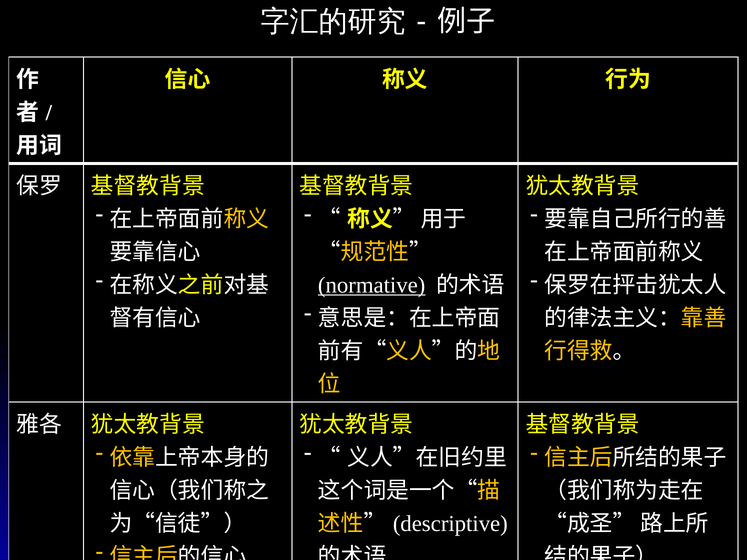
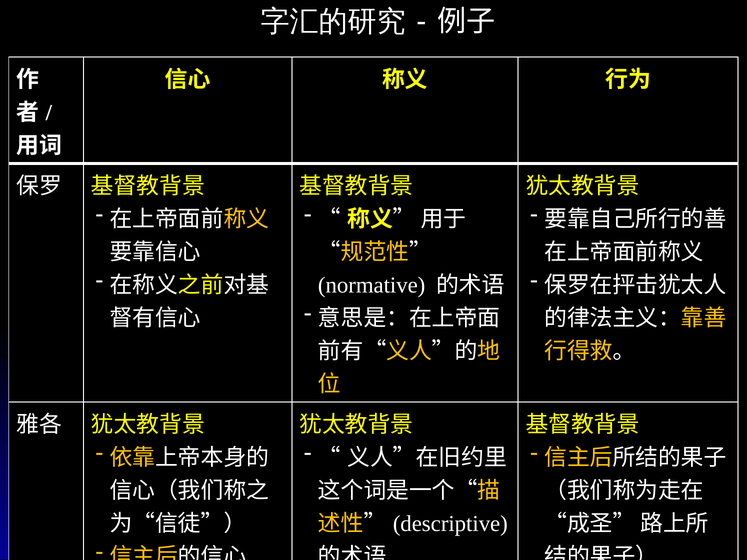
normative underline: present -> none
